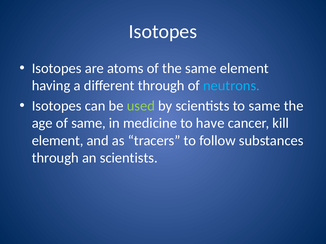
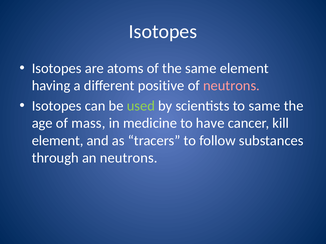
different through: through -> positive
neutrons at (231, 86) colour: light blue -> pink
of same: same -> mass
an scientists: scientists -> neutrons
